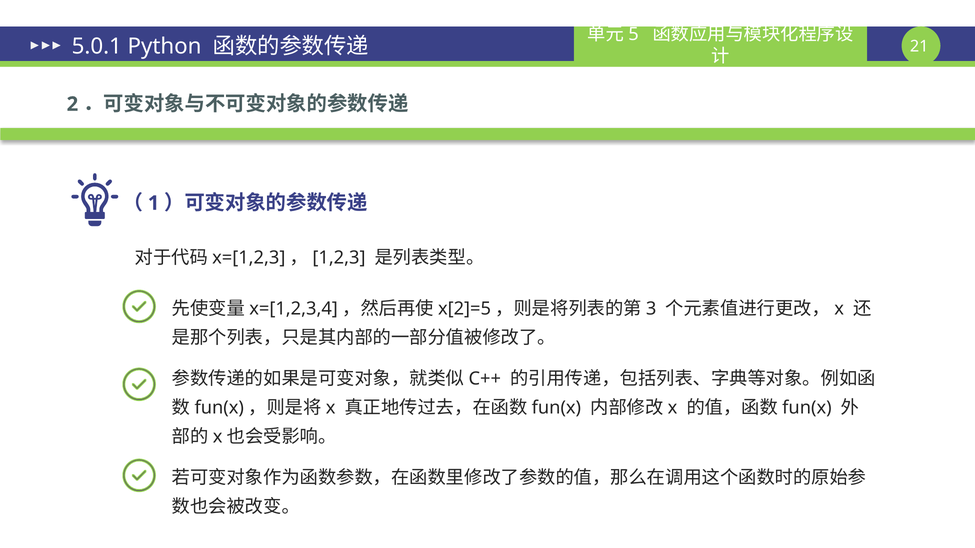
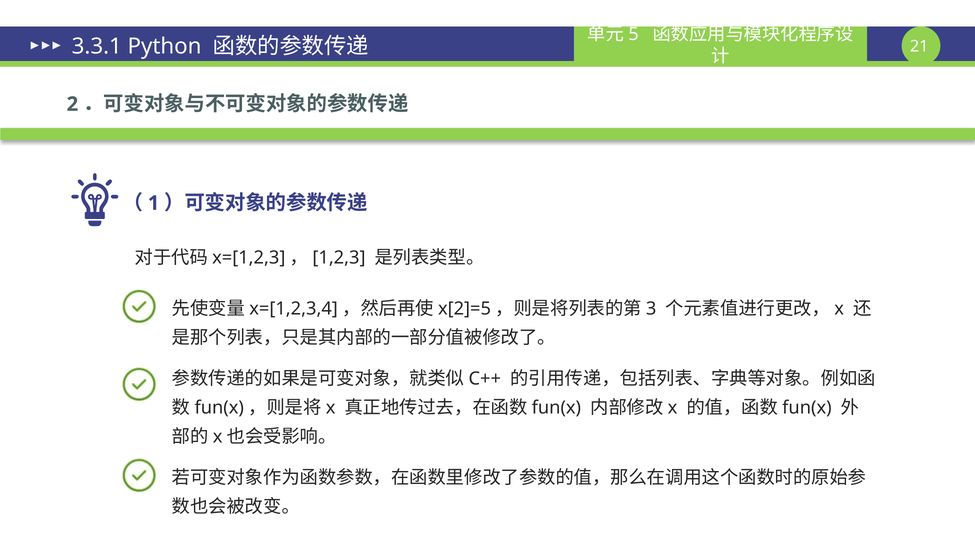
5.0.1: 5.0.1 -> 3.3.1
